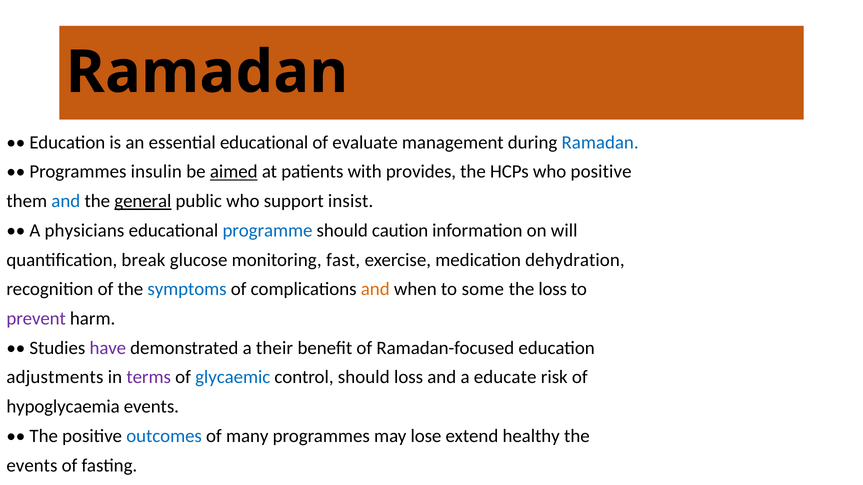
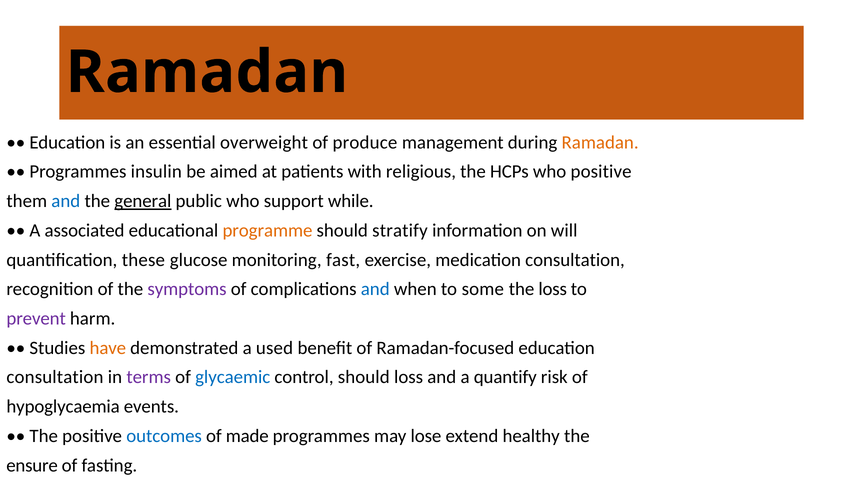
essential educational: educational -> overweight
evaluate: evaluate -> produce
Ramadan at (600, 143) colour: blue -> orange
aimed underline: present -> none
provides: provides -> religious
insist: insist -> while
physicians: physicians -> associated
programme colour: blue -> orange
caution: caution -> stratify
break: break -> these
medication dehydration: dehydration -> consultation
symptoms colour: blue -> purple
and at (375, 289) colour: orange -> blue
have colour: purple -> orange
their: their -> used
adjustments at (55, 378): adjustments -> consultation
educate: educate -> quantify
many: many -> made
events at (32, 466): events -> ensure
